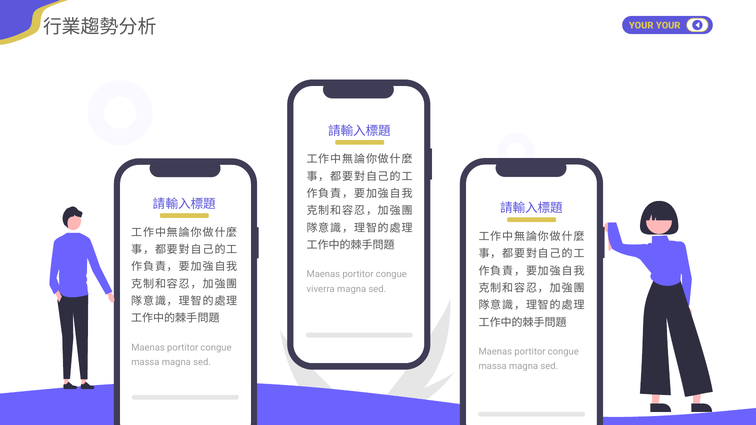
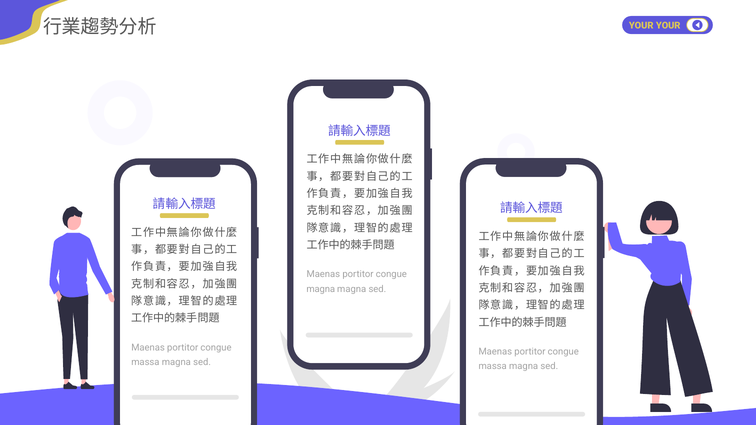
viverra at (321, 289): viverra -> magna
